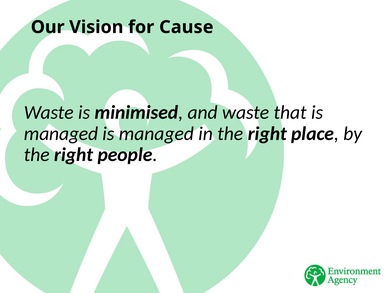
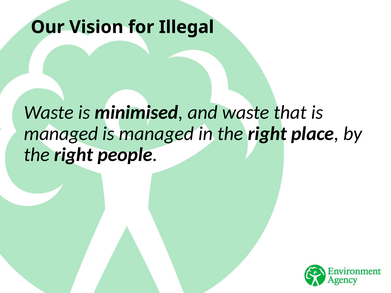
Cause: Cause -> Illegal
